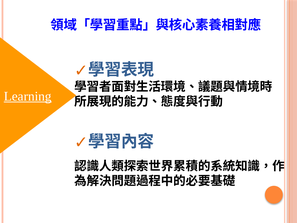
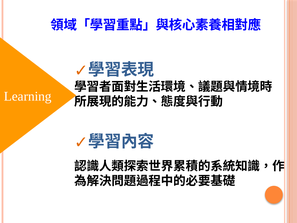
Learning underline: present -> none
